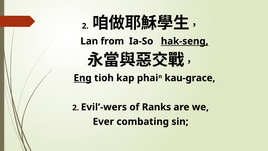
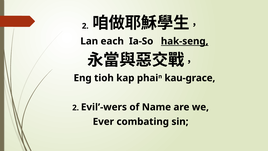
from: from -> each
Eng underline: present -> none
Ranks: Ranks -> Name
